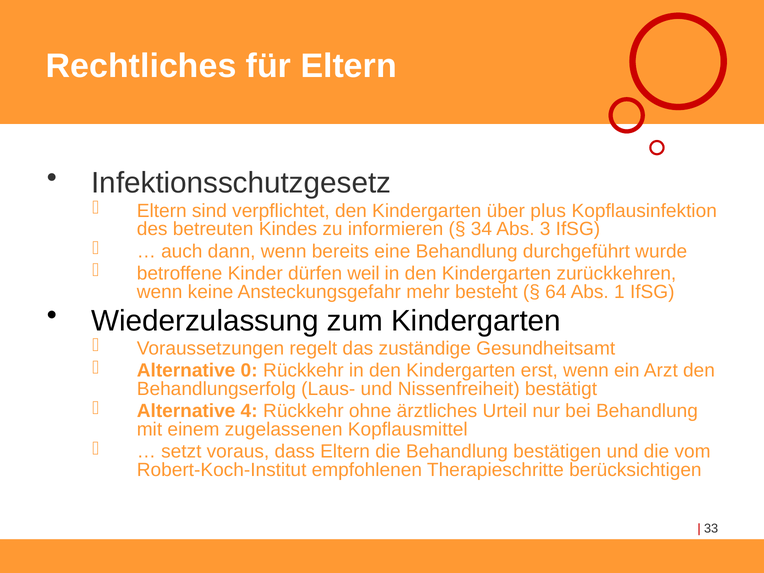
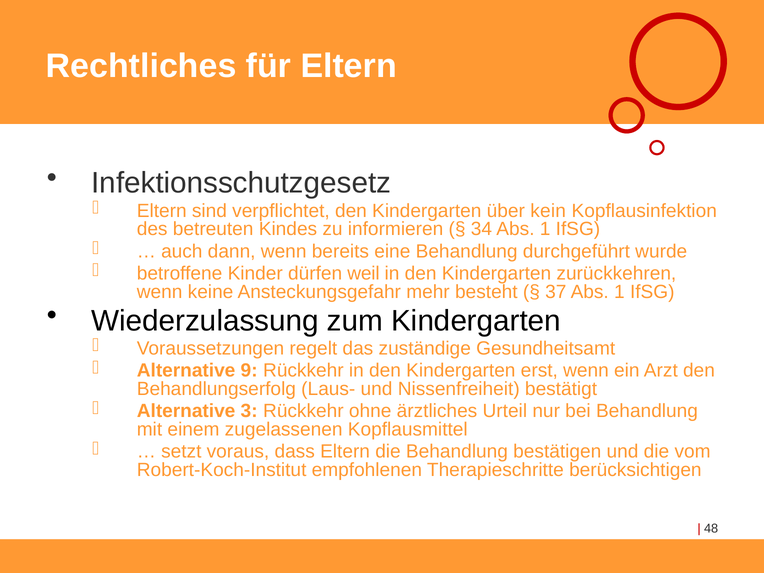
plus: plus -> kein
34 Abs 3: 3 -> 1
64: 64 -> 37
0: 0 -> 9
4: 4 -> 3
33: 33 -> 48
